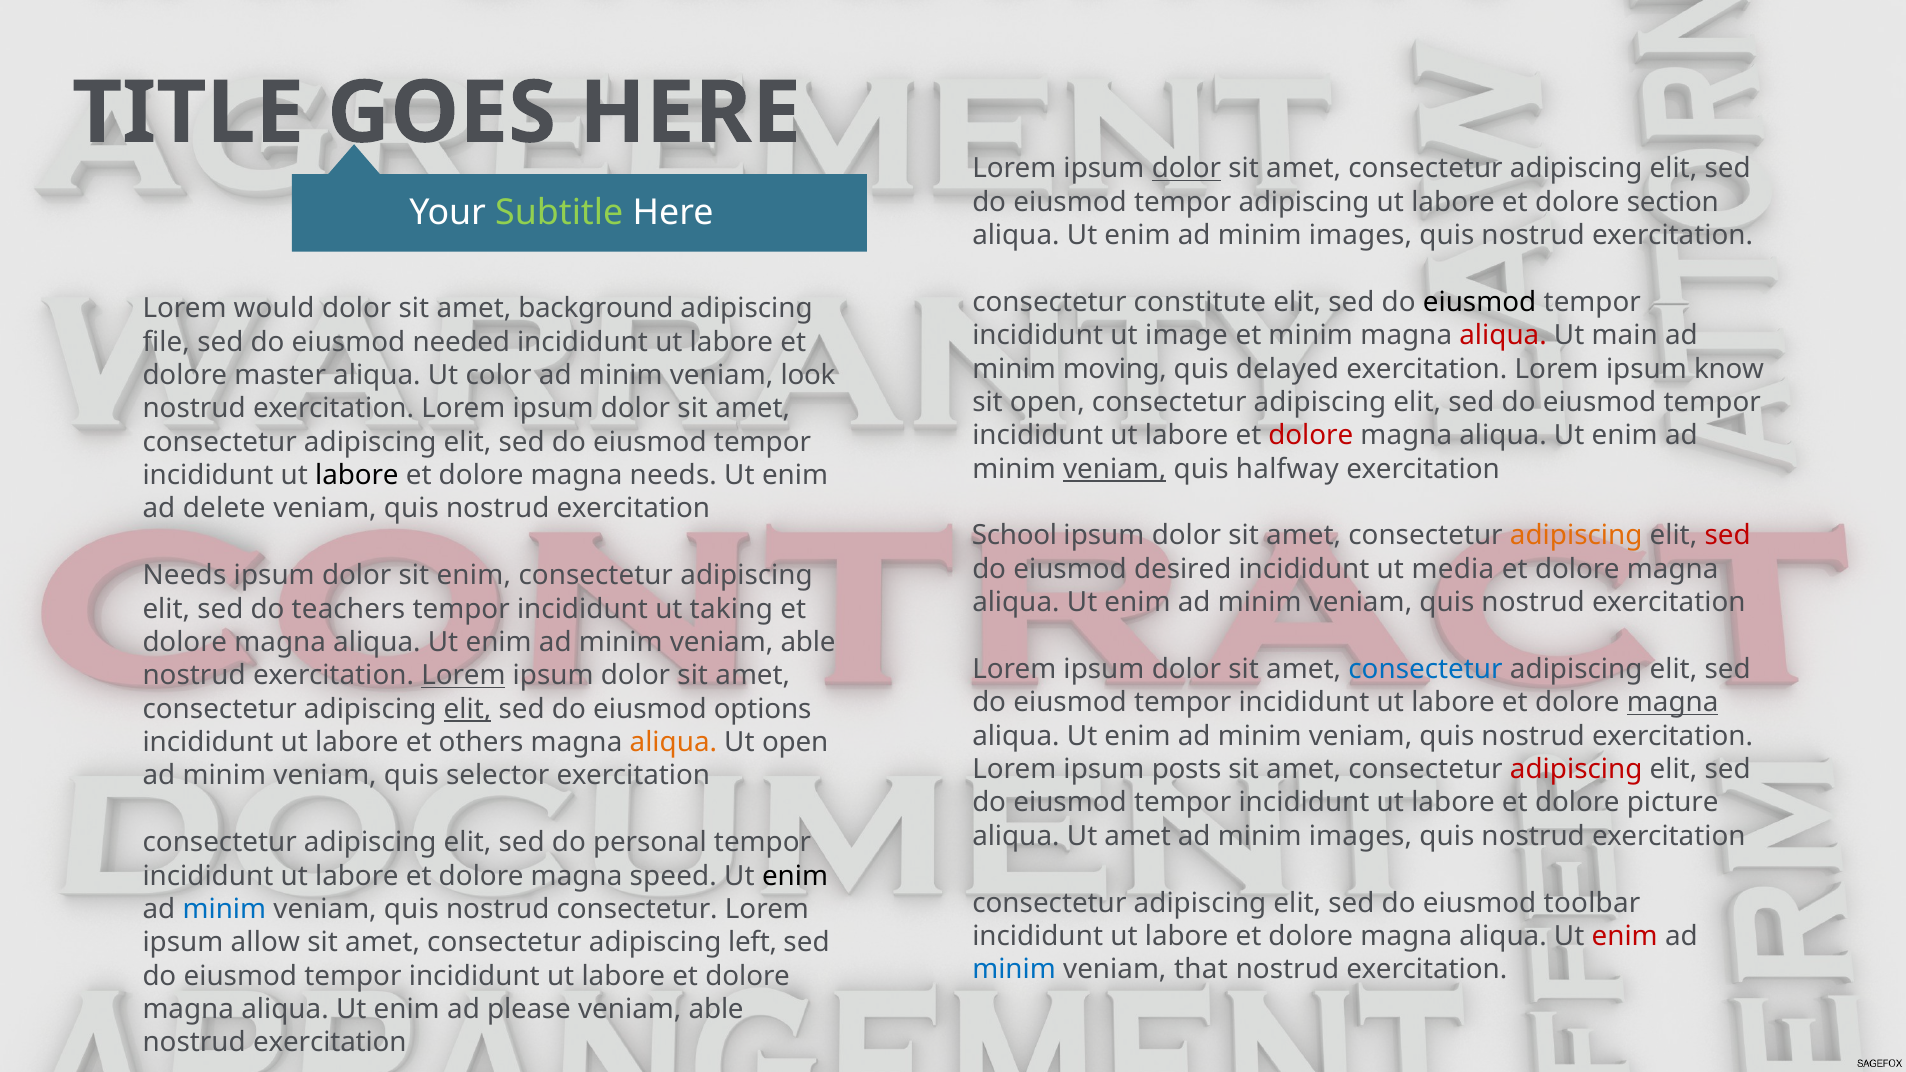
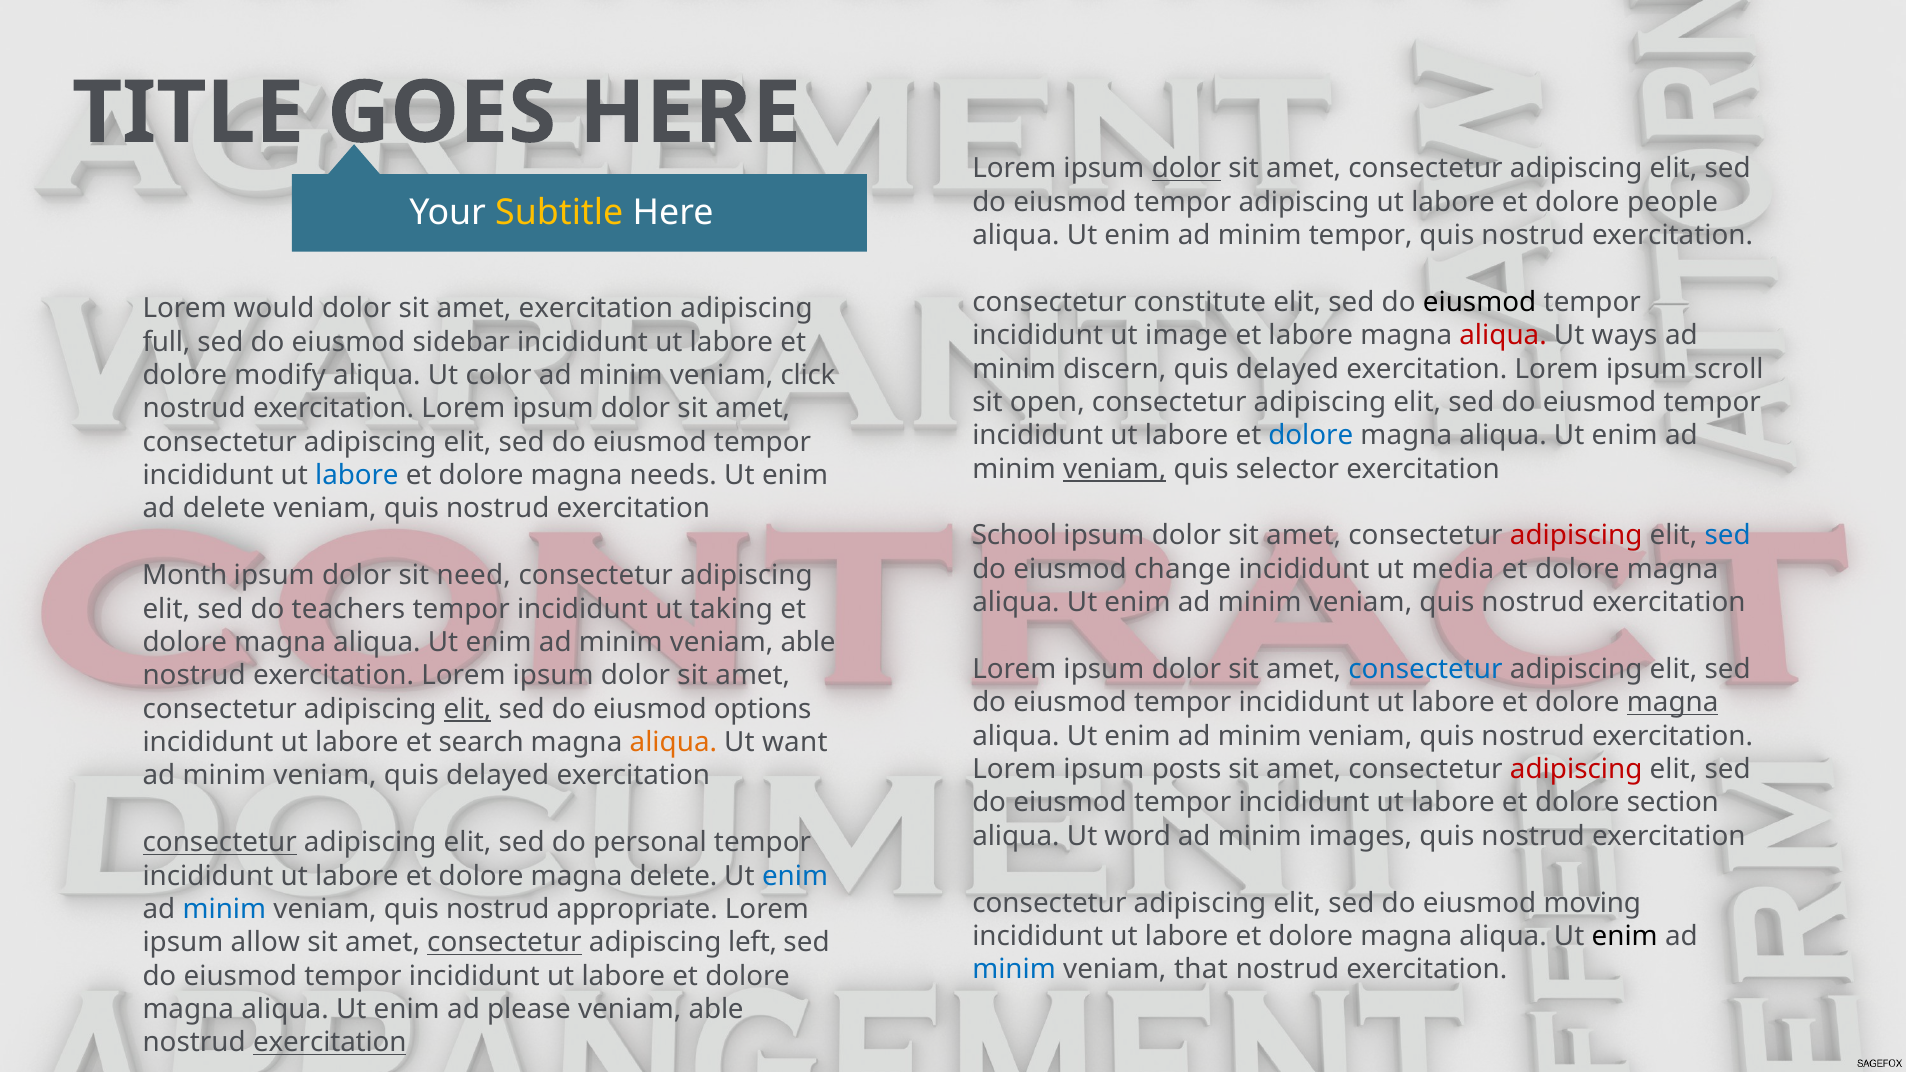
section: section -> people
Subtitle colour: light green -> yellow
enim ad minim images: images -> tempor
amet background: background -> exercitation
et minim: minim -> labore
main: main -> ways
file: file -> full
needed: needed -> sidebar
moving: moving -> discern
know: know -> scroll
master: master -> modify
look: look -> click
dolore at (1311, 436) colour: red -> blue
halfway: halfway -> selector
labore at (357, 475) colour: black -> blue
adipiscing at (1576, 536) colour: orange -> red
sed at (1728, 536) colour: red -> blue
desired: desired -> change
Needs at (184, 576): Needs -> Month
sit enim: enim -> need
Lorem at (463, 676) underline: present -> none
others: others -> search
Ut open: open -> want
veniam quis selector: selector -> delayed
picture: picture -> section
Ut amet: amet -> word
consectetur at (220, 843) underline: none -> present
magna speed: speed -> delete
enim at (795, 876) colour: black -> blue
toolbar: toolbar -> moving
nostrud consectetur: consectetur -> appropriate
enim at (1625, 936) colour: red -> black
consectetur at (504, 943) underline: none -> present
exercitation at (330, 1043) underline: none -> present
